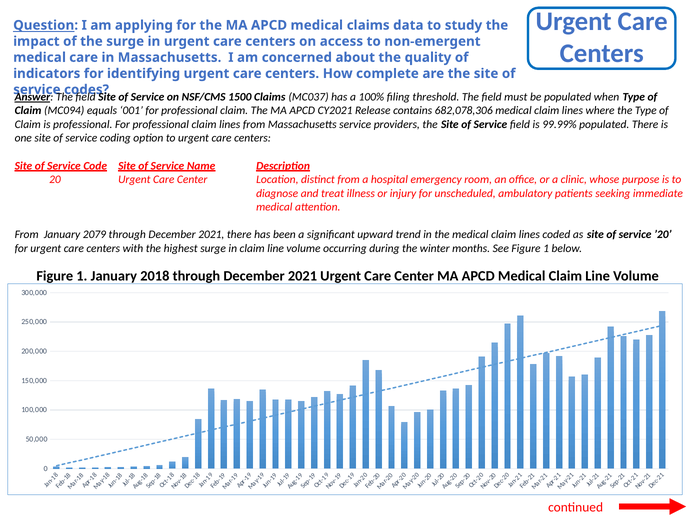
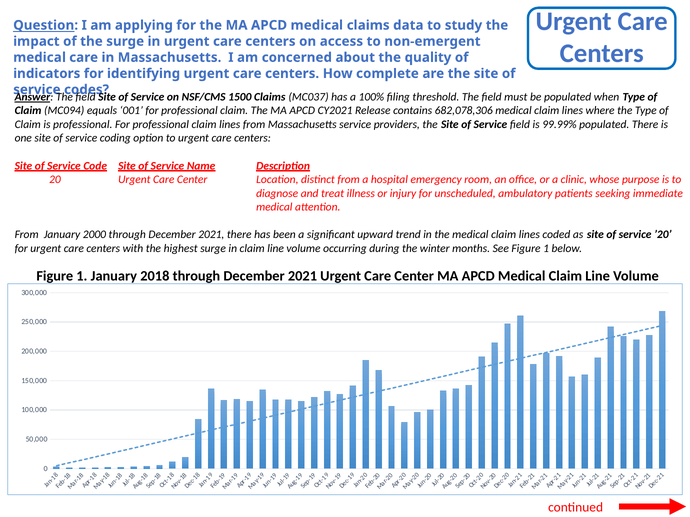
2079: 2079 -> 2000
